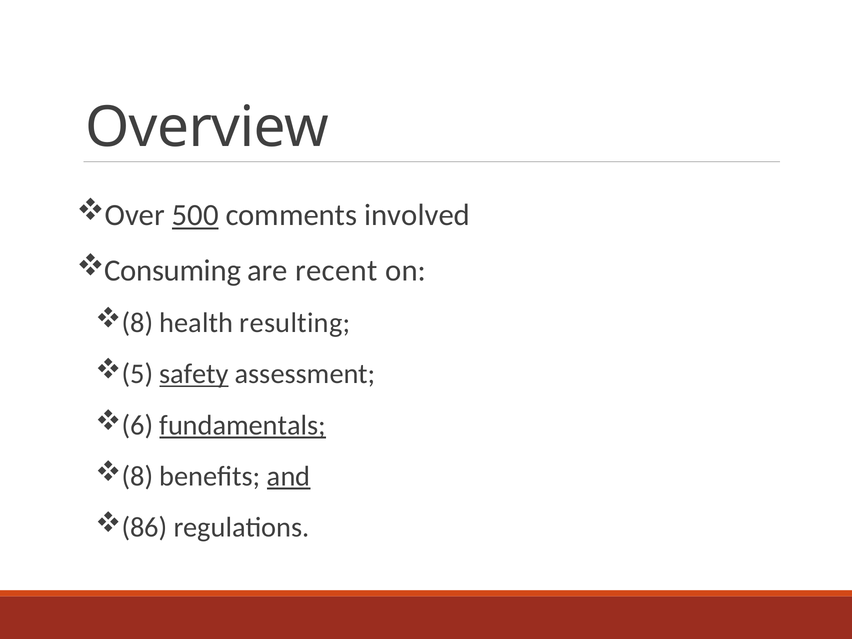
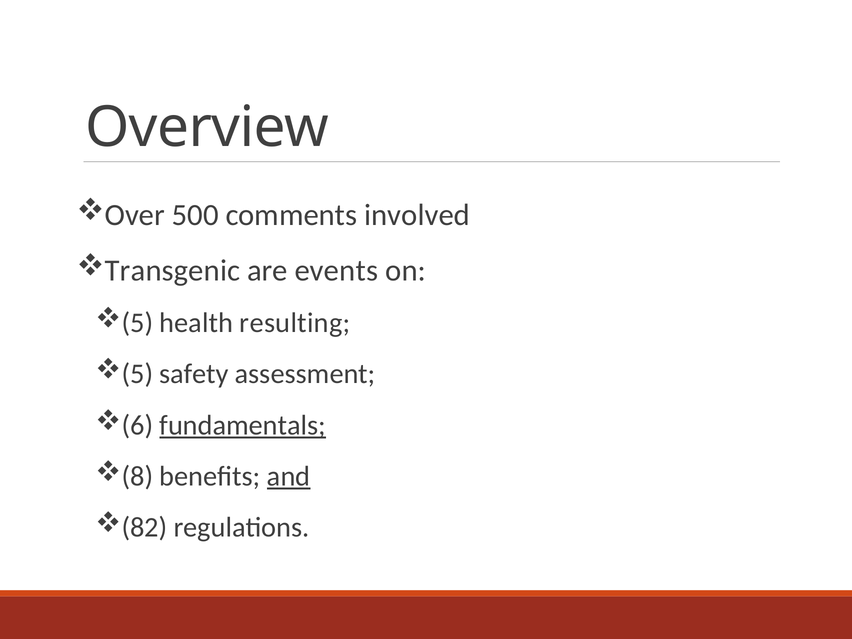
500 underline: present -> none
Consuming: Consuming -> Transgenic
recent: recent -> events
8 at (137, 323): 8 -> 5
safety underline: present -> none
86: 86 -> 82
